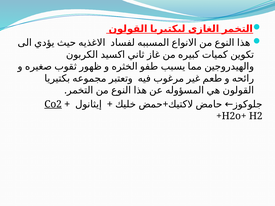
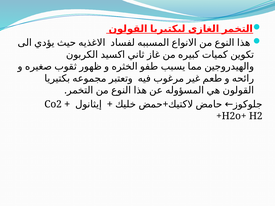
Co2 underline: present -> none
